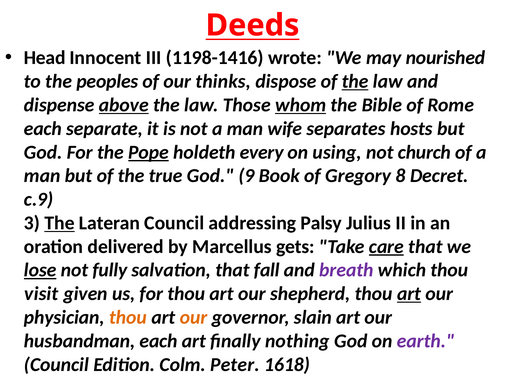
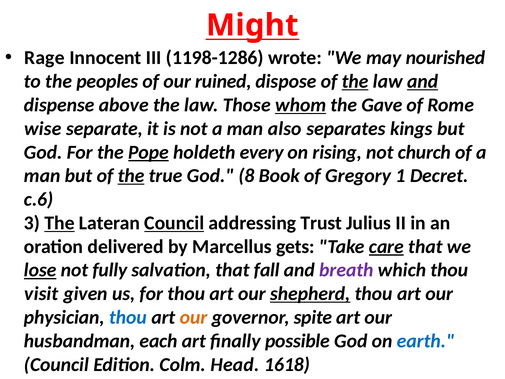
Deeds: Deeds -> Might
Head: Head -> Rage
1198-1416: 1198-1416 -> 1198-1286
thinks: thinks -> ruined
and at (423, 81) underline: none -> present
above underline: present -> none
Bible: Bible -> Gave
each at (43, 129): each -> wise
wife: wife -> also
hosts: hosts -> kings
using: using -> rising
the at (131, 176) underline: none -> present
9: 9 -> 8
8: 8 -> 1
c.9: c.9 -> c.6
Council at (174, 223) underline: none -> present
Palsy: Palsy -> Trust
shepherd underline: none -> present
art at (409, 294) underline: present -> none
thou at (128, 317) colour: orange -> blue
slain: slain -> spite
nothing: nothing -> possible
earth colour: purple -> blue
Peter: Peter -> Head
